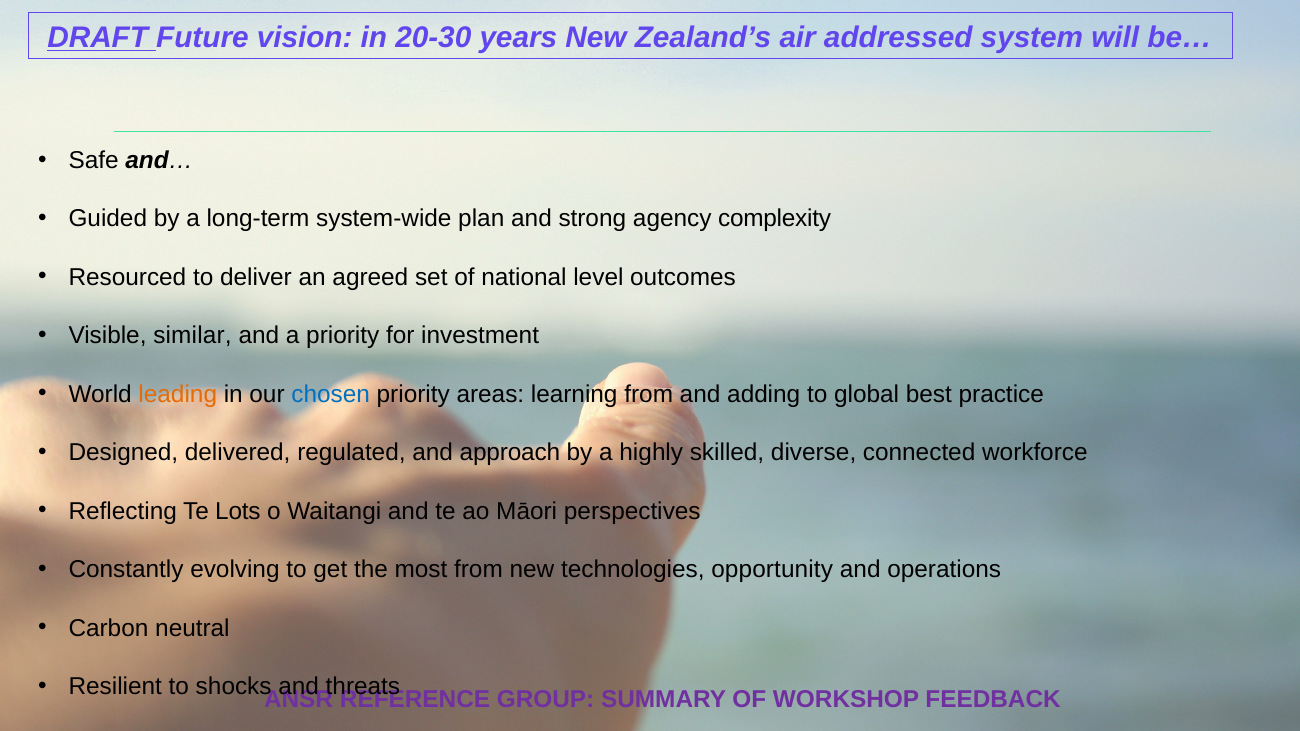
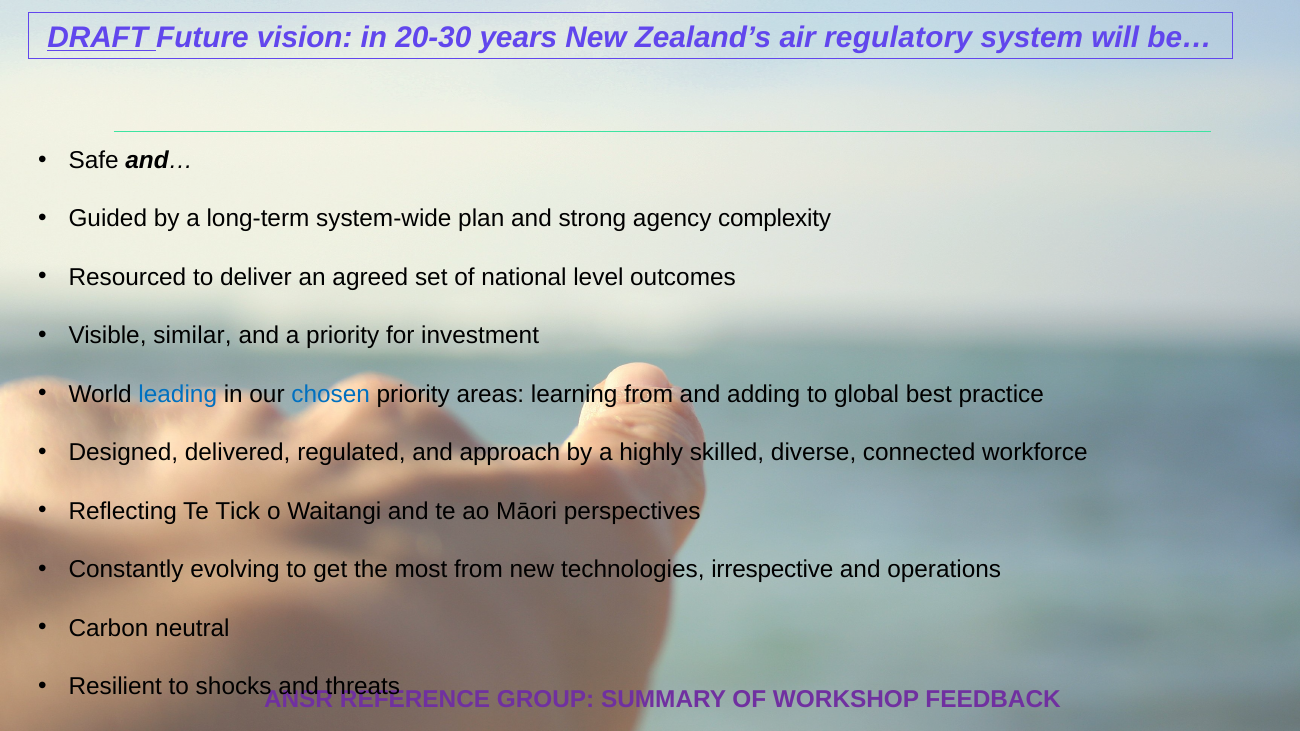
addressed: addressed -> regulatory
leading colour: orange -> blue
Lots: Lots -> Tick
opportunity: opportunity -> irrespective
